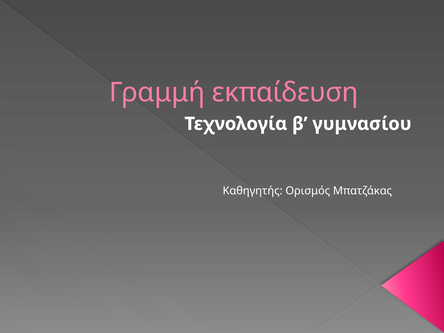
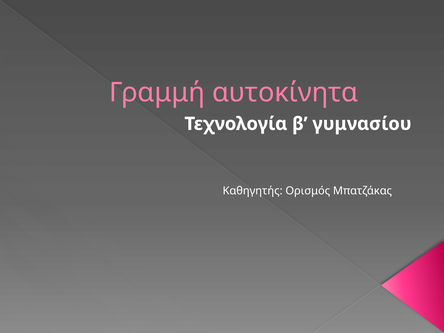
εκπαίδευση: εκπαίδευση -> αυτοκίνητα
